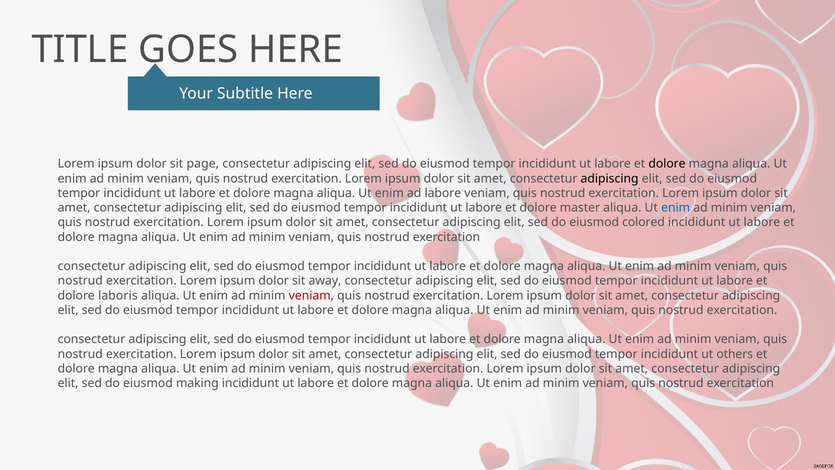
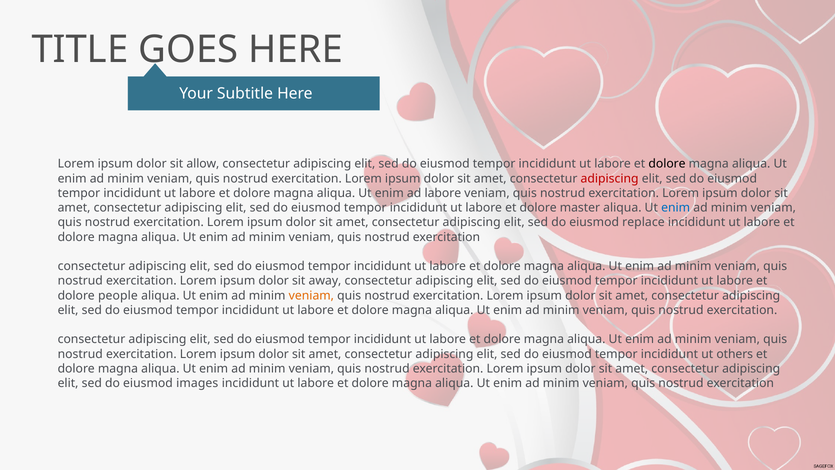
page: page -> allow
adipiscing at (610, 178) colour: black -> red
colored: colored -> replace
laboris: laboris -> people
veniam at (311, 295) colour: red -> orange
making: making -> images
